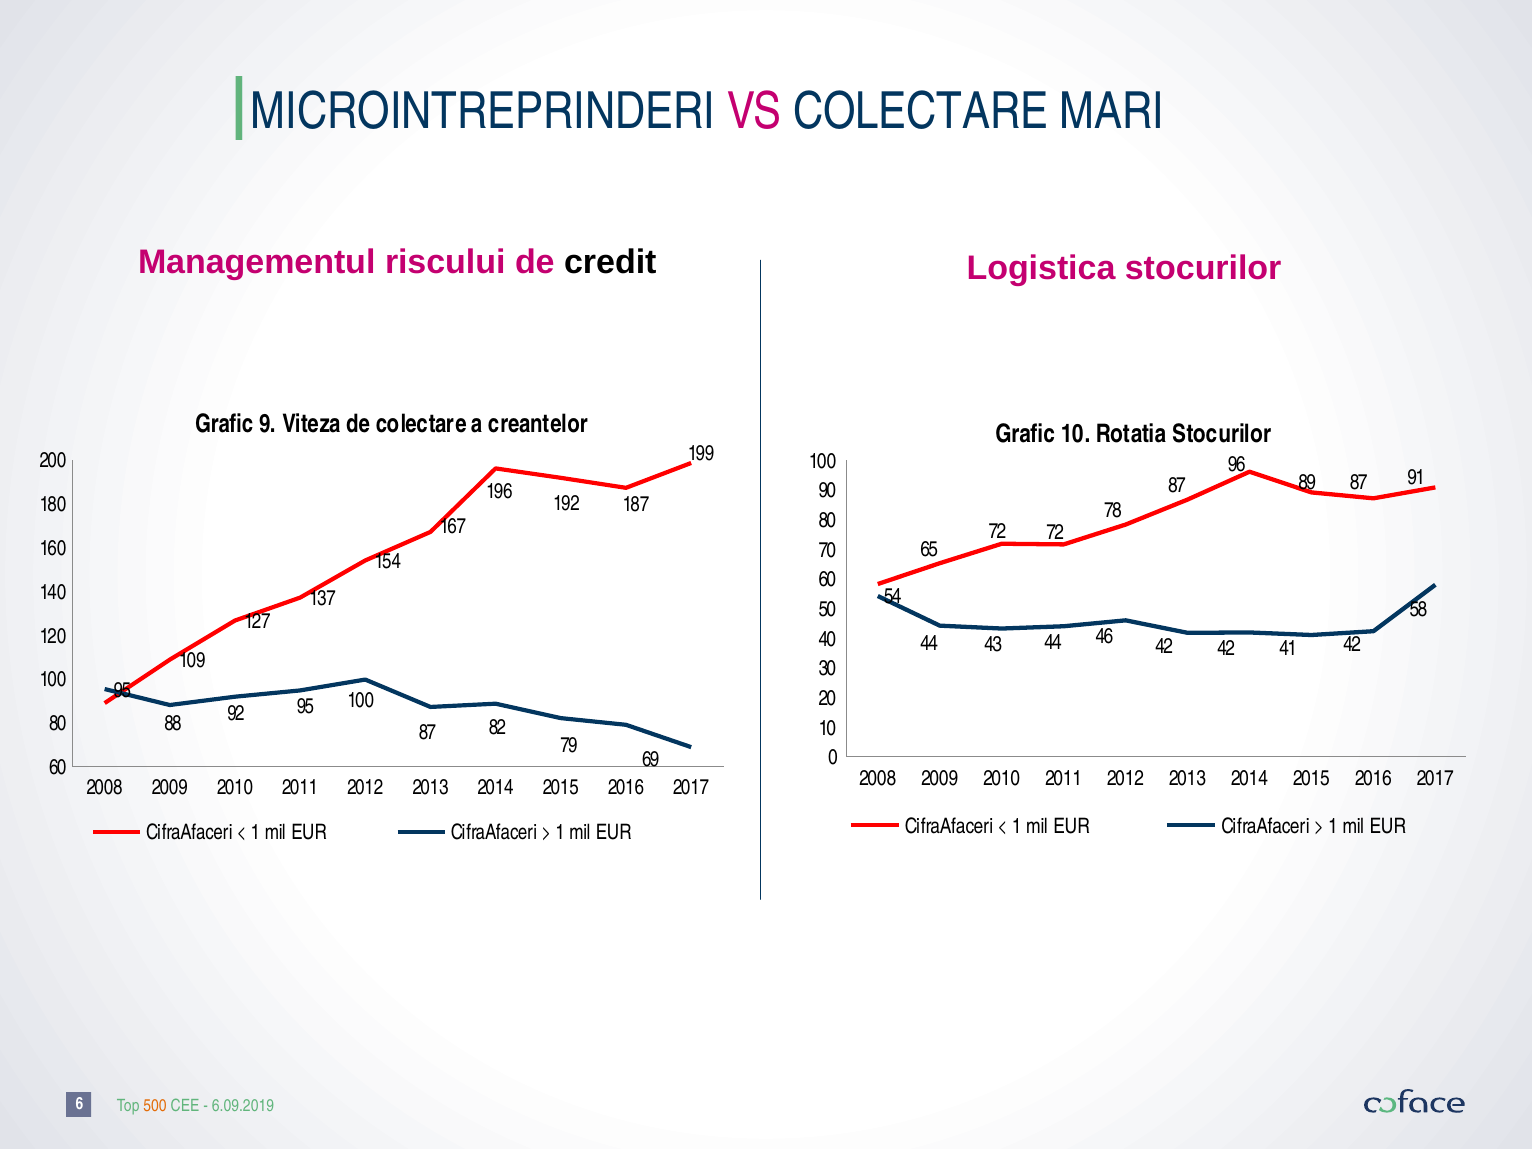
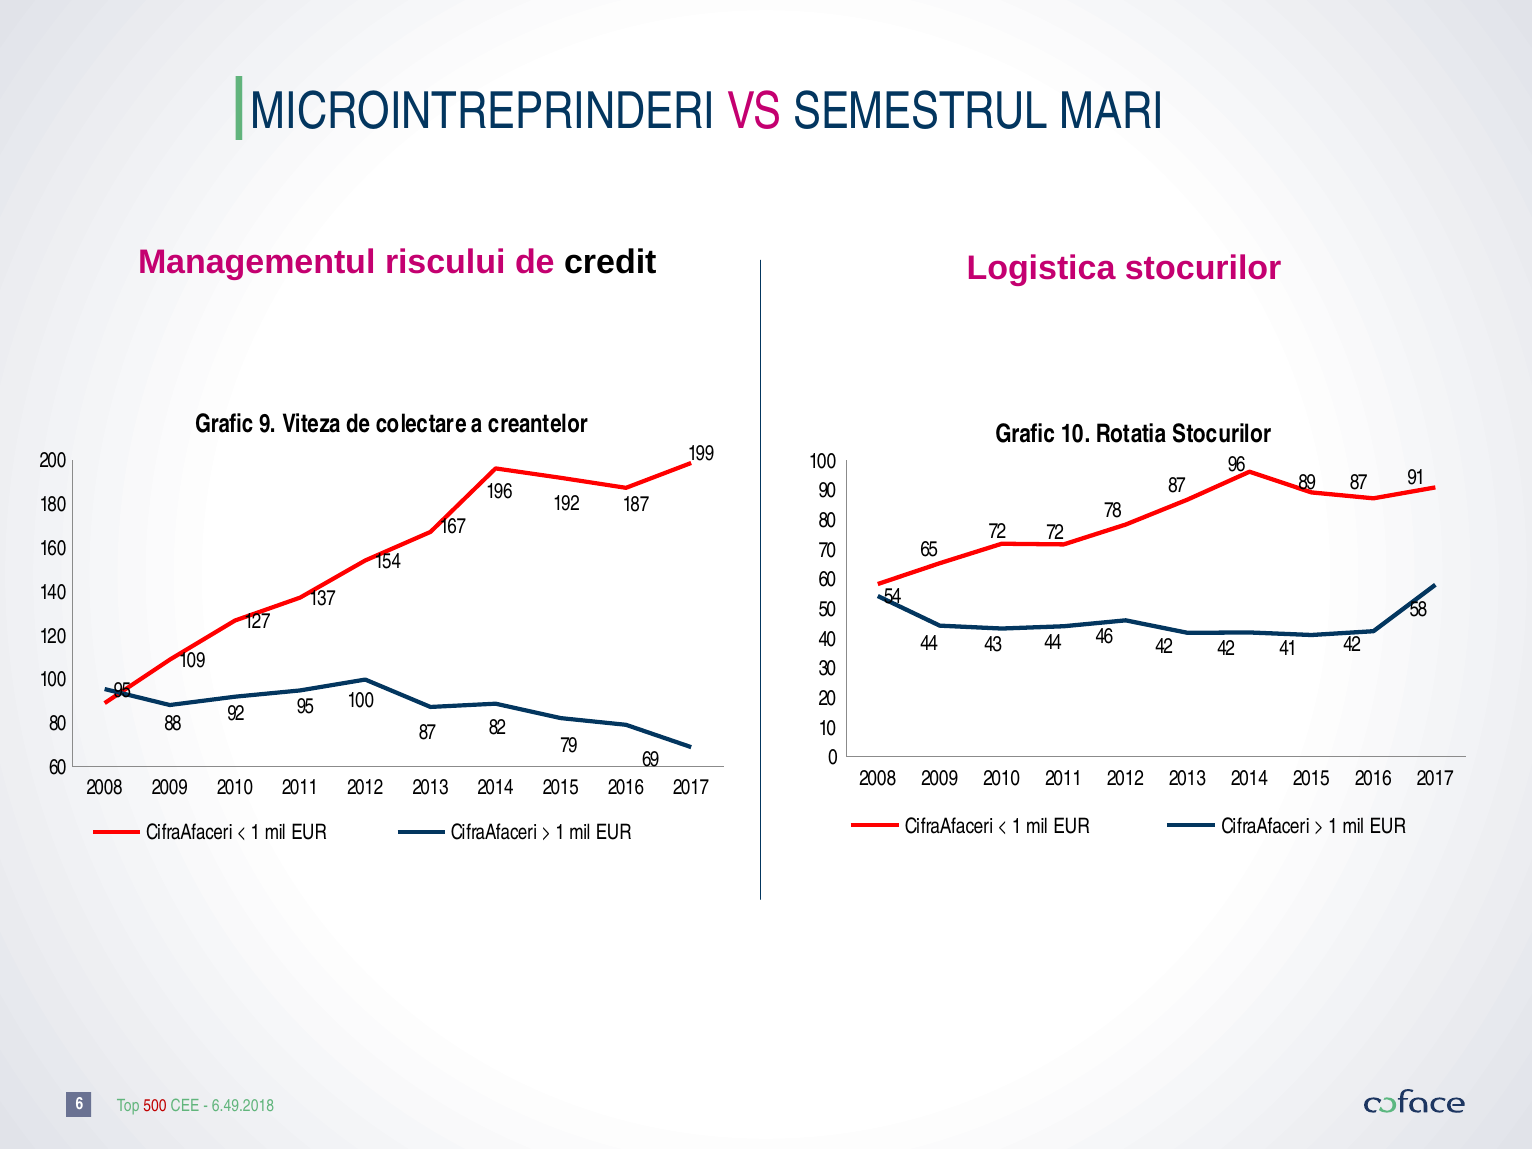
VS COLECTARE: COLECTARE -> SEMESTRUL
500 colour: orange -> red
6.09.2019: 6.09.2019 -> 6.49.2018
